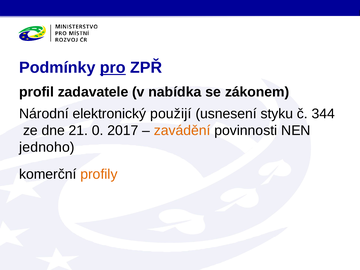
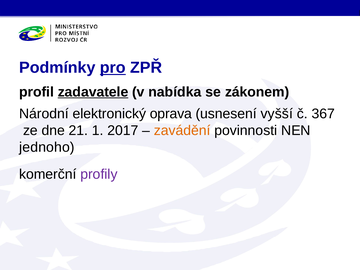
zadavatele underline: none -> present
použijí: použijí -> oprava
styku: styku -> vyšší
344: 344 -> 367
0: 0 -> 1
profily colour: orange -> purple
